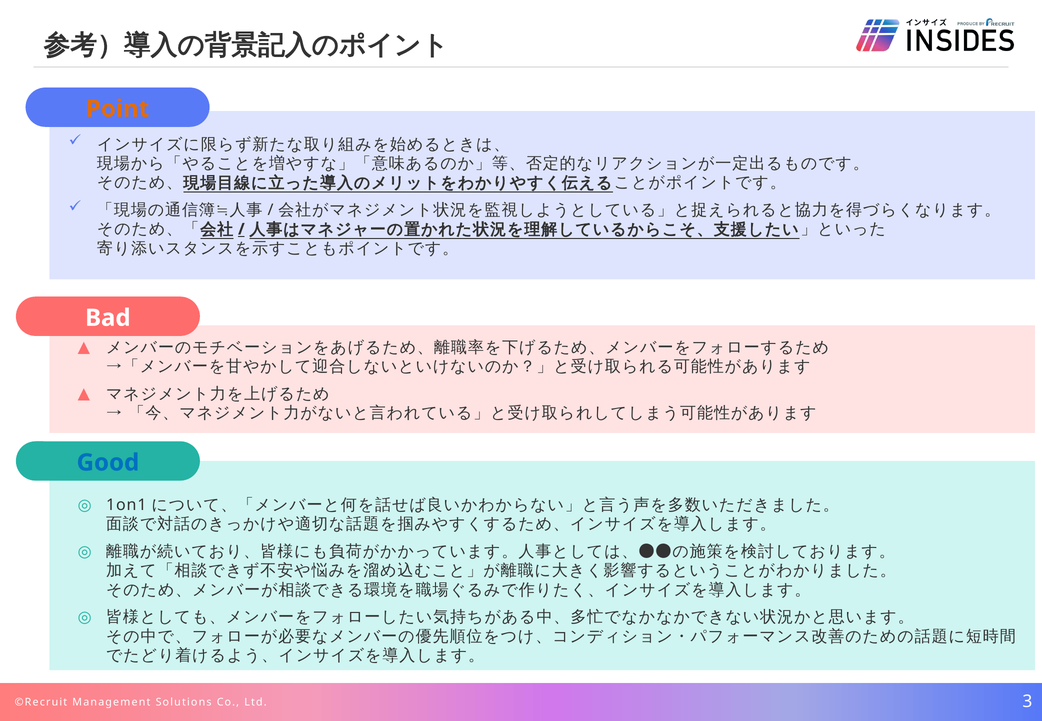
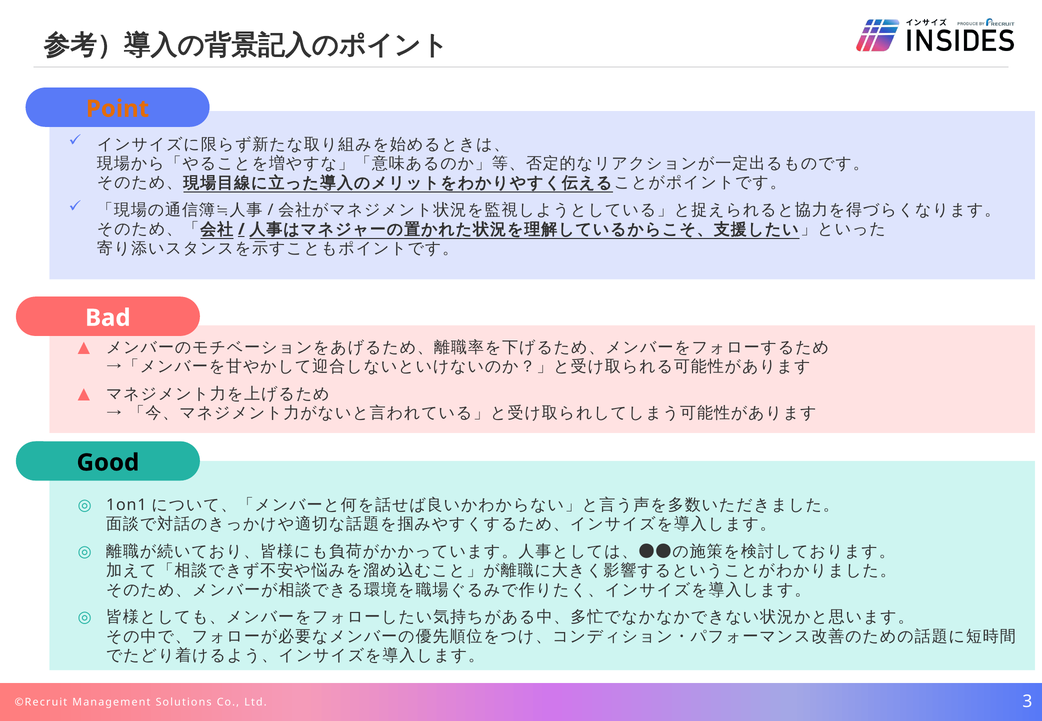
Good colour: blue -> black
